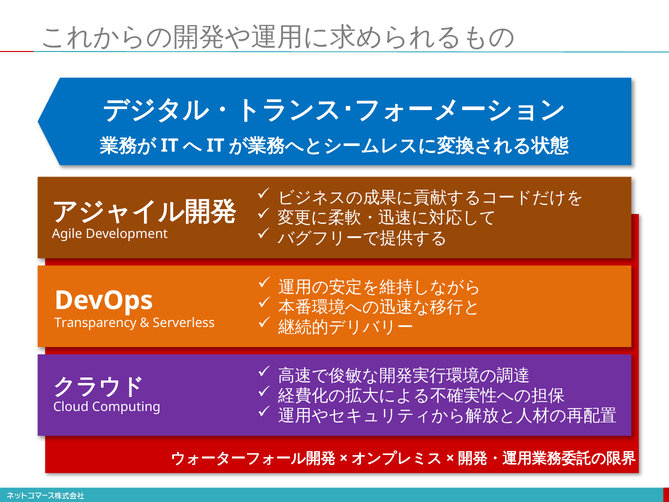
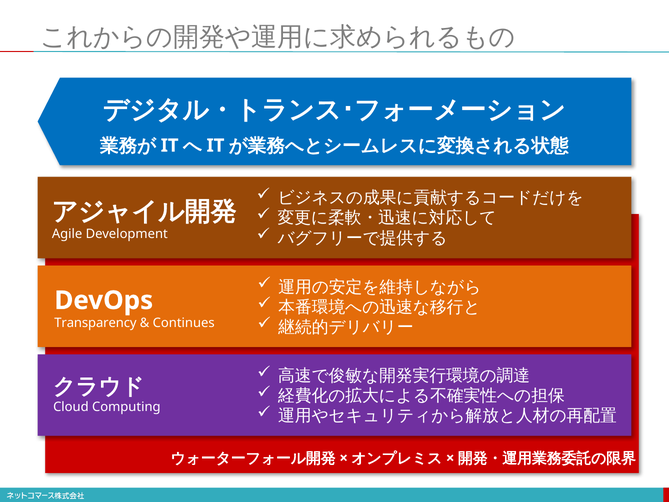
Serverless: Serverless -> Continues
